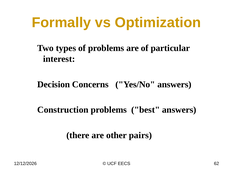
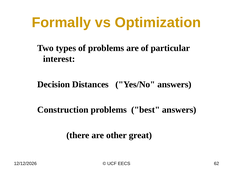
Concerns: Concerns -> Distances
pairs: pairs -> great
